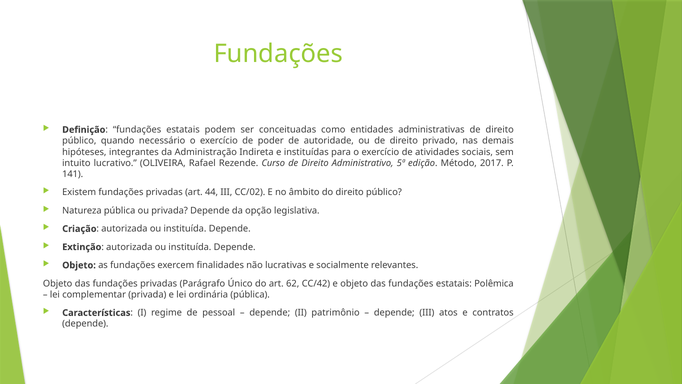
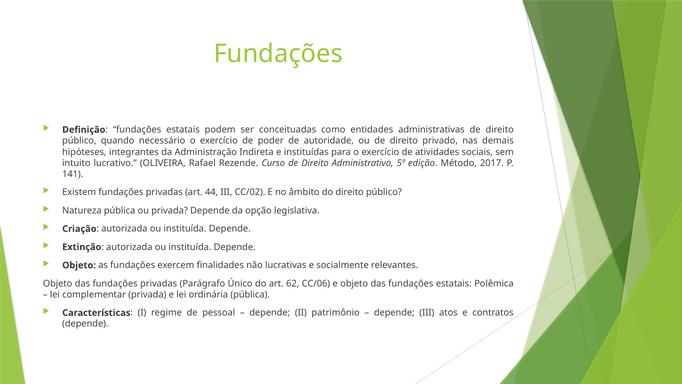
CC/42: CC/42 -> CC/06
